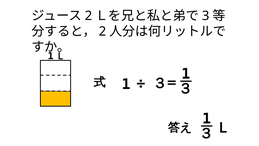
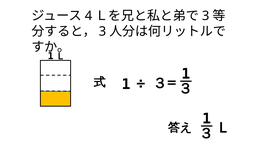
2 at (88, 16): 2 -> 4
2 at (102, 31): 2 -> 3
